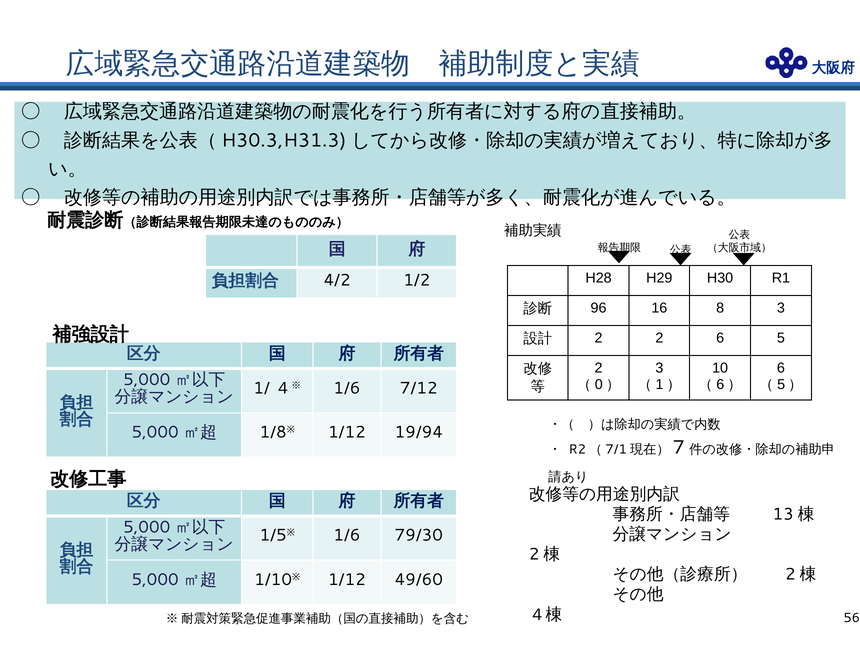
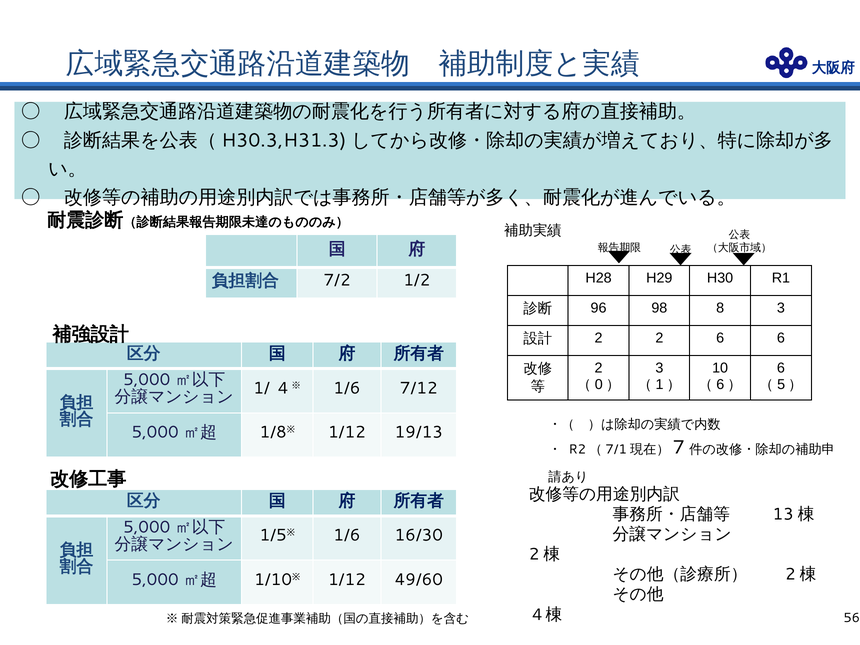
4/2: 4/2 -> 7/2
16: 16 -> 98
6 5: 5 -> 6
19/94: 19/94 -> 19/13
79/30: 79/30 -> 16/30
